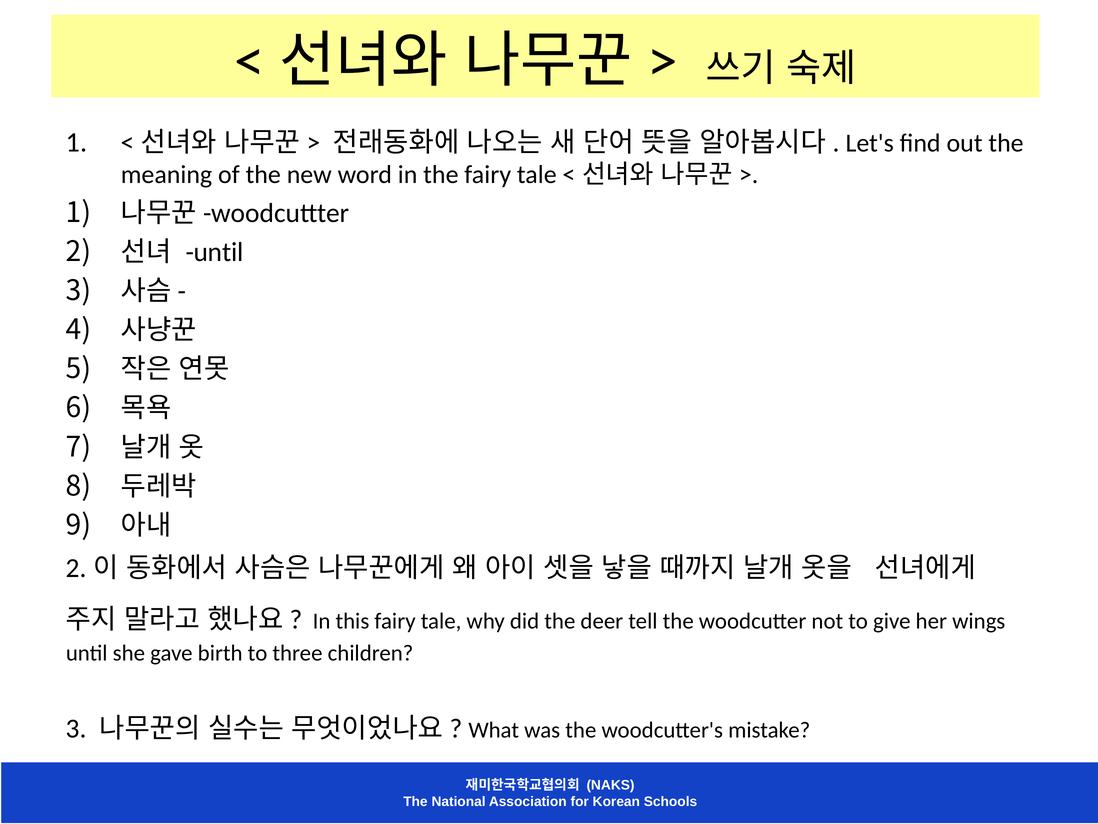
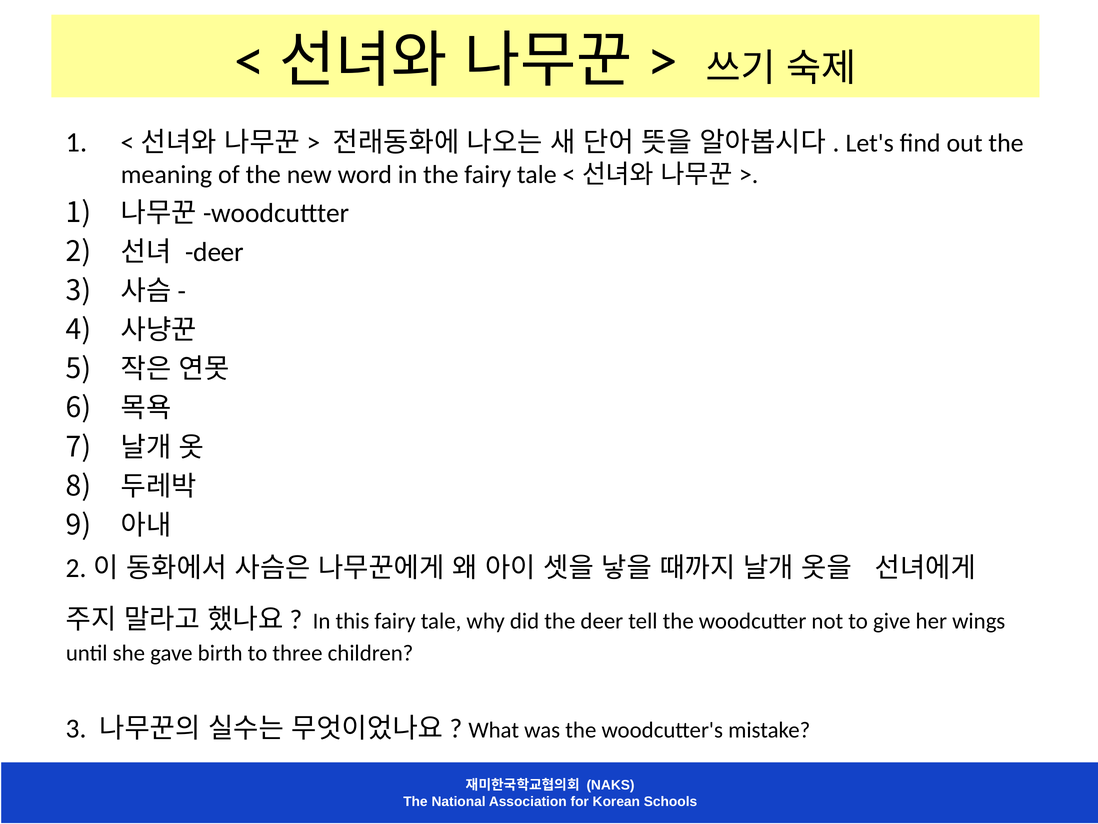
until at (215, 252): until -> deer
